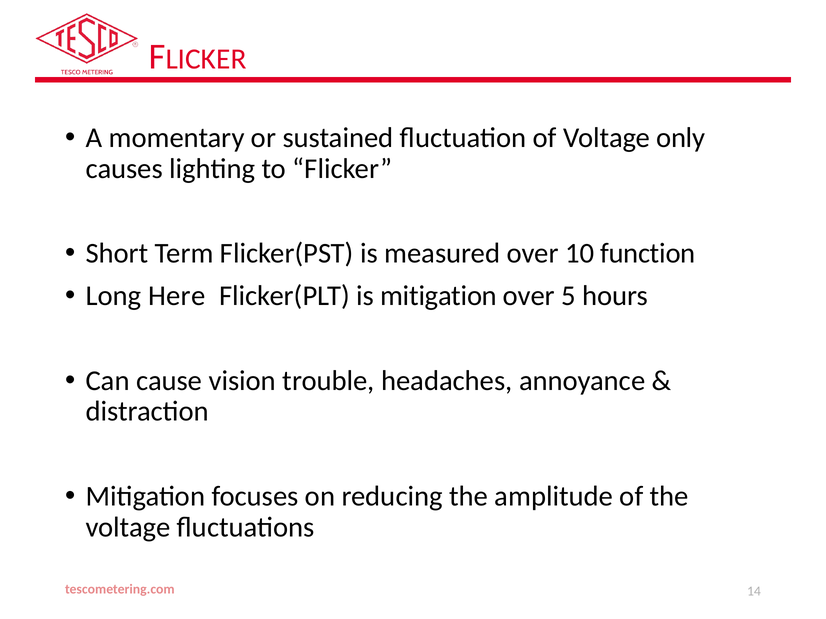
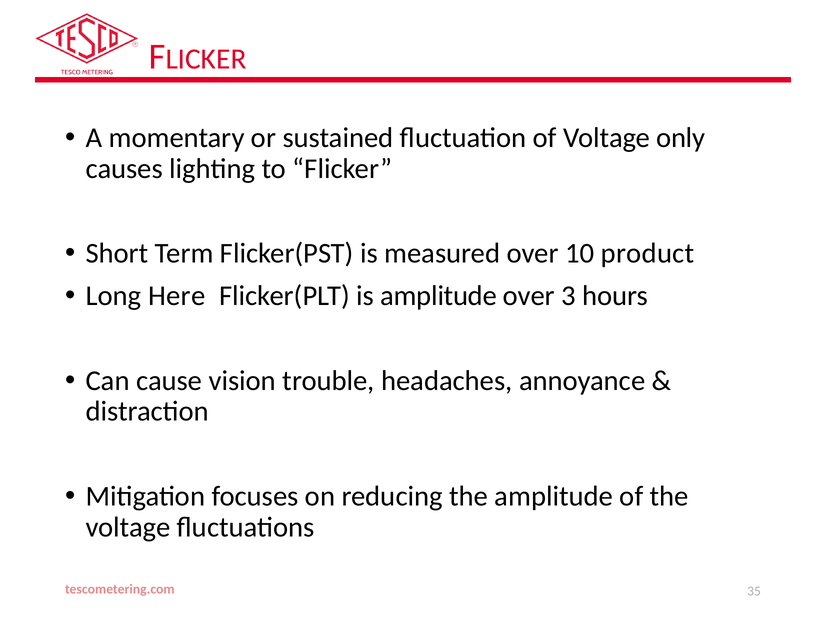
function: function -> product
is mitigation: mitigation -> amplitude
5: 5 -> 3
14: 14 -> 35
